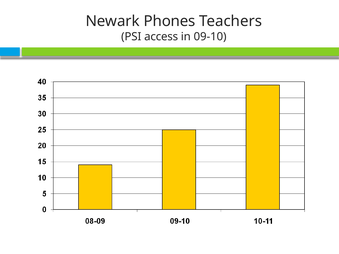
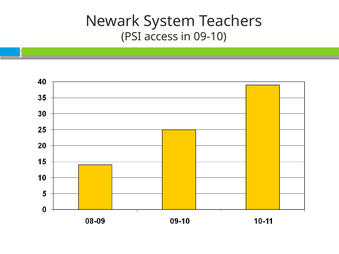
Phones: Phones -> System
